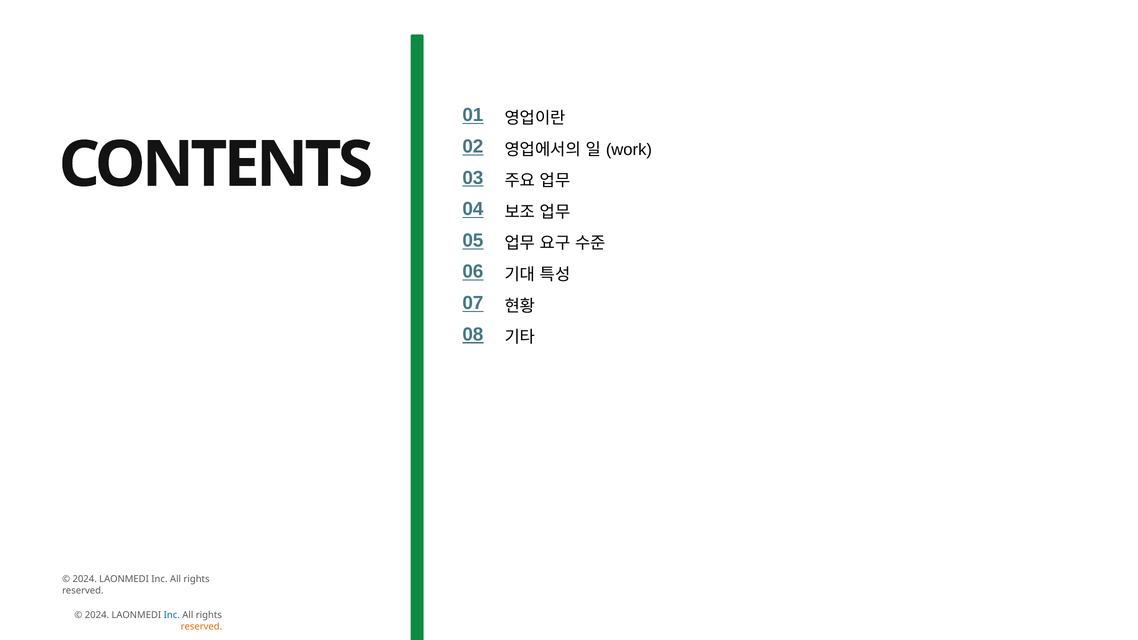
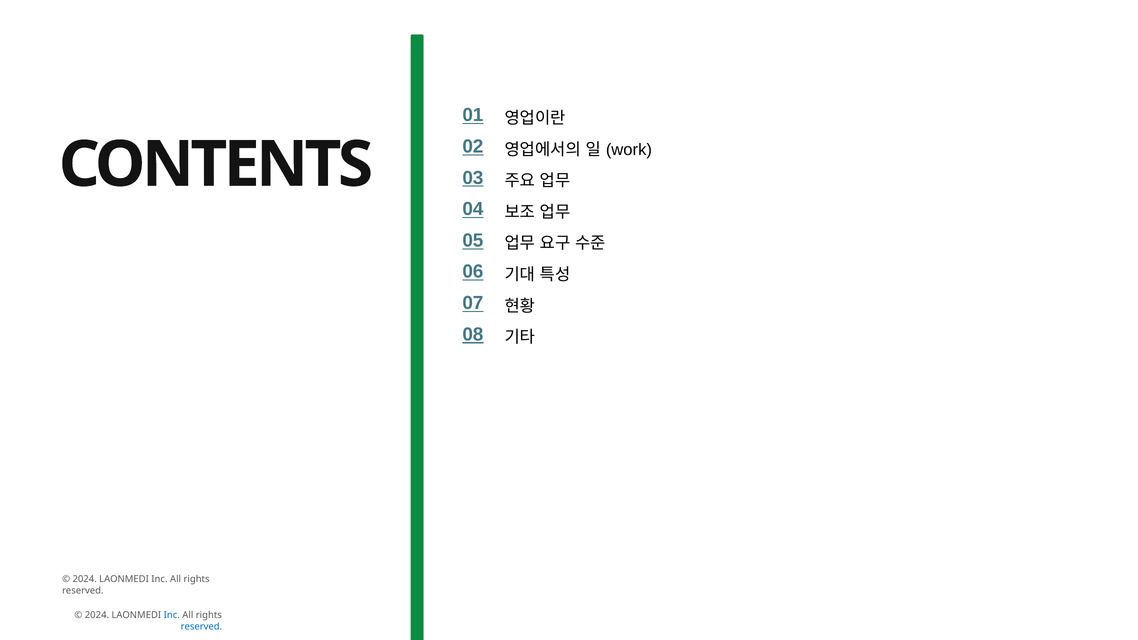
reserved at (201, 627) colour: orange -> blue
